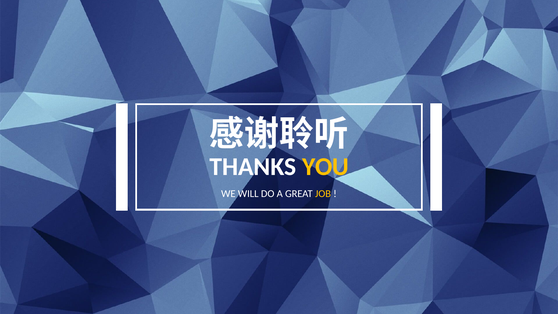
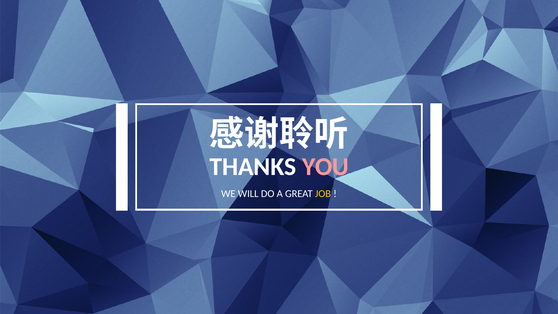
YOU colour: yellow -> pink
